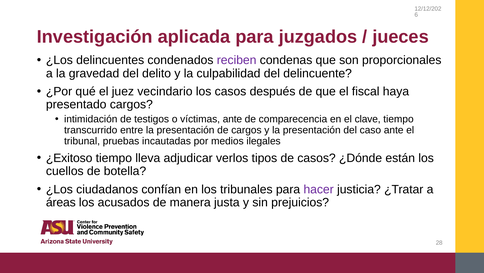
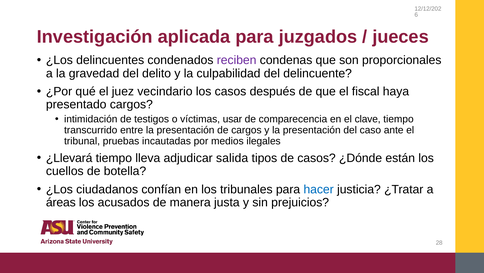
víctimas ante: ante -> usar
¿Exitoso: ¿Exitoso -> ¿Llevará
verlos: verlos -> salida
hacer colour: purple -> blue
